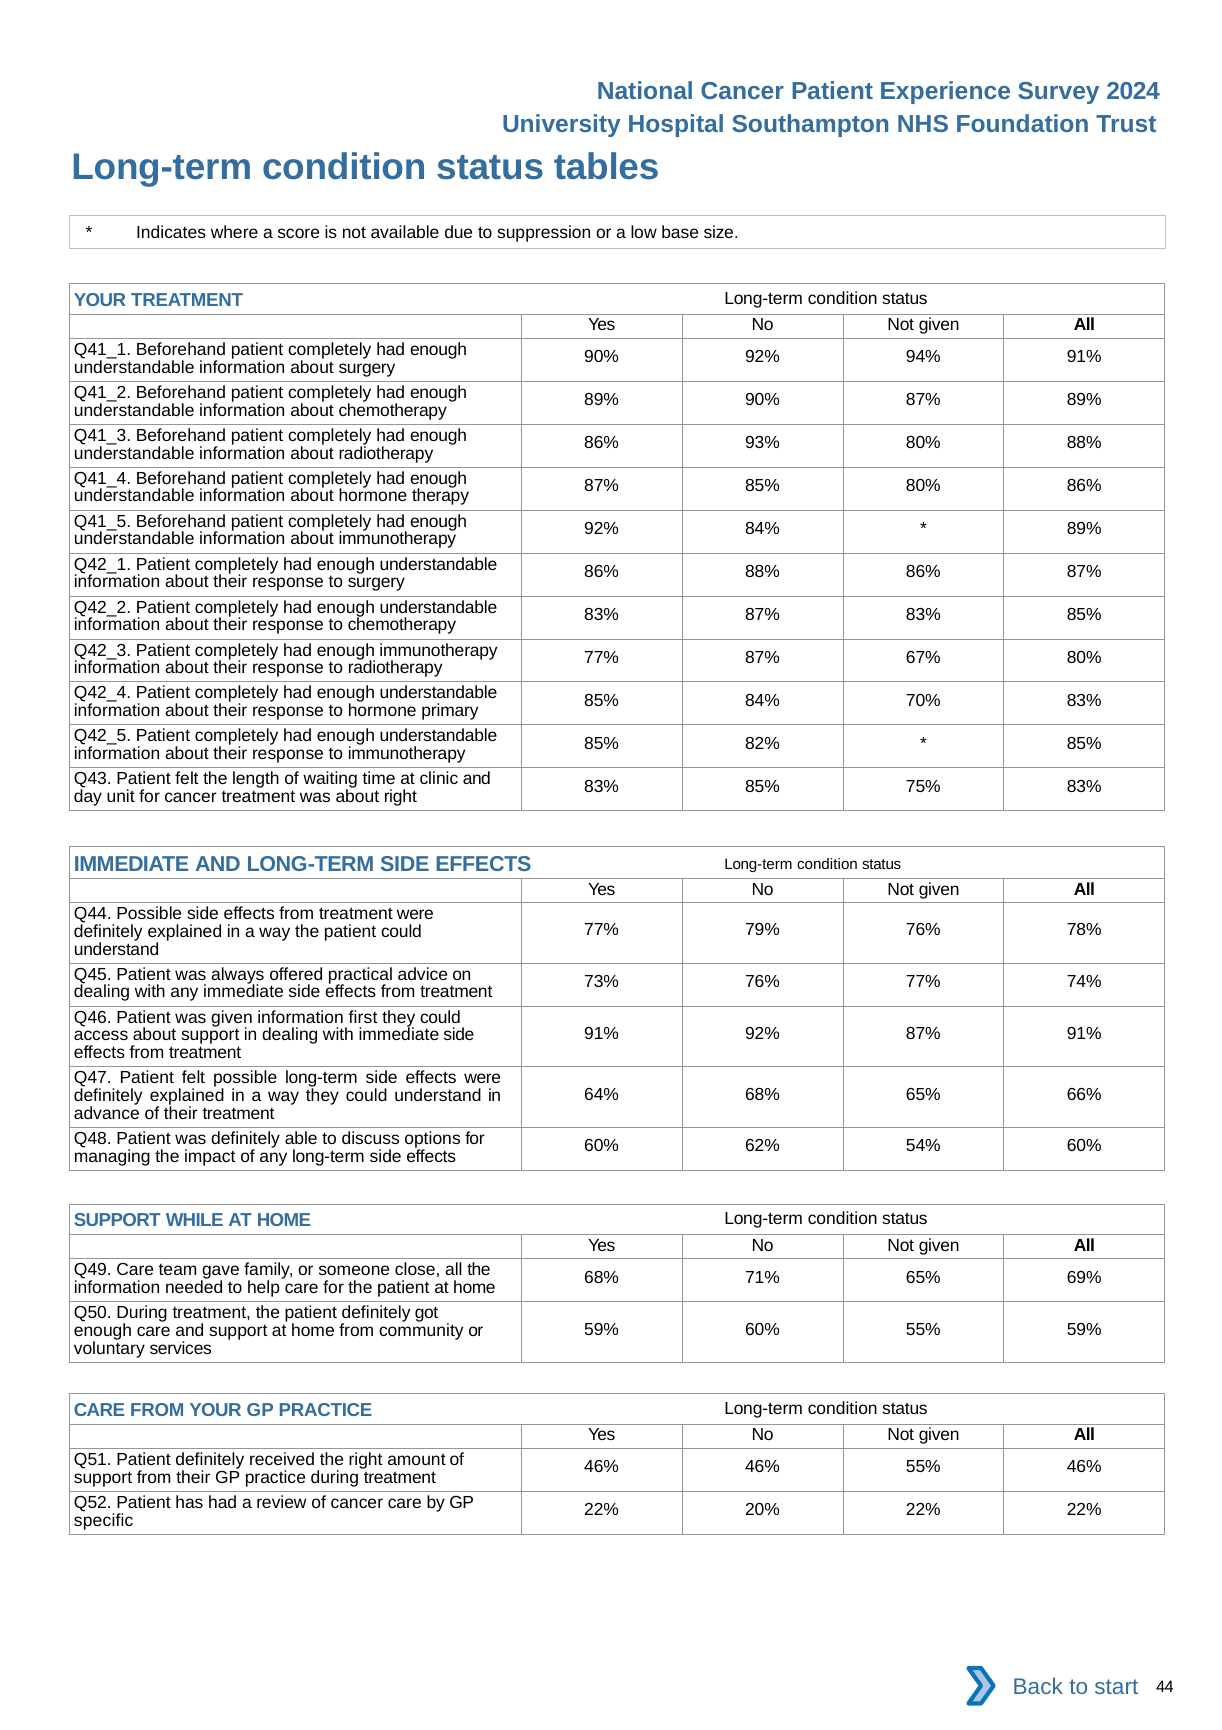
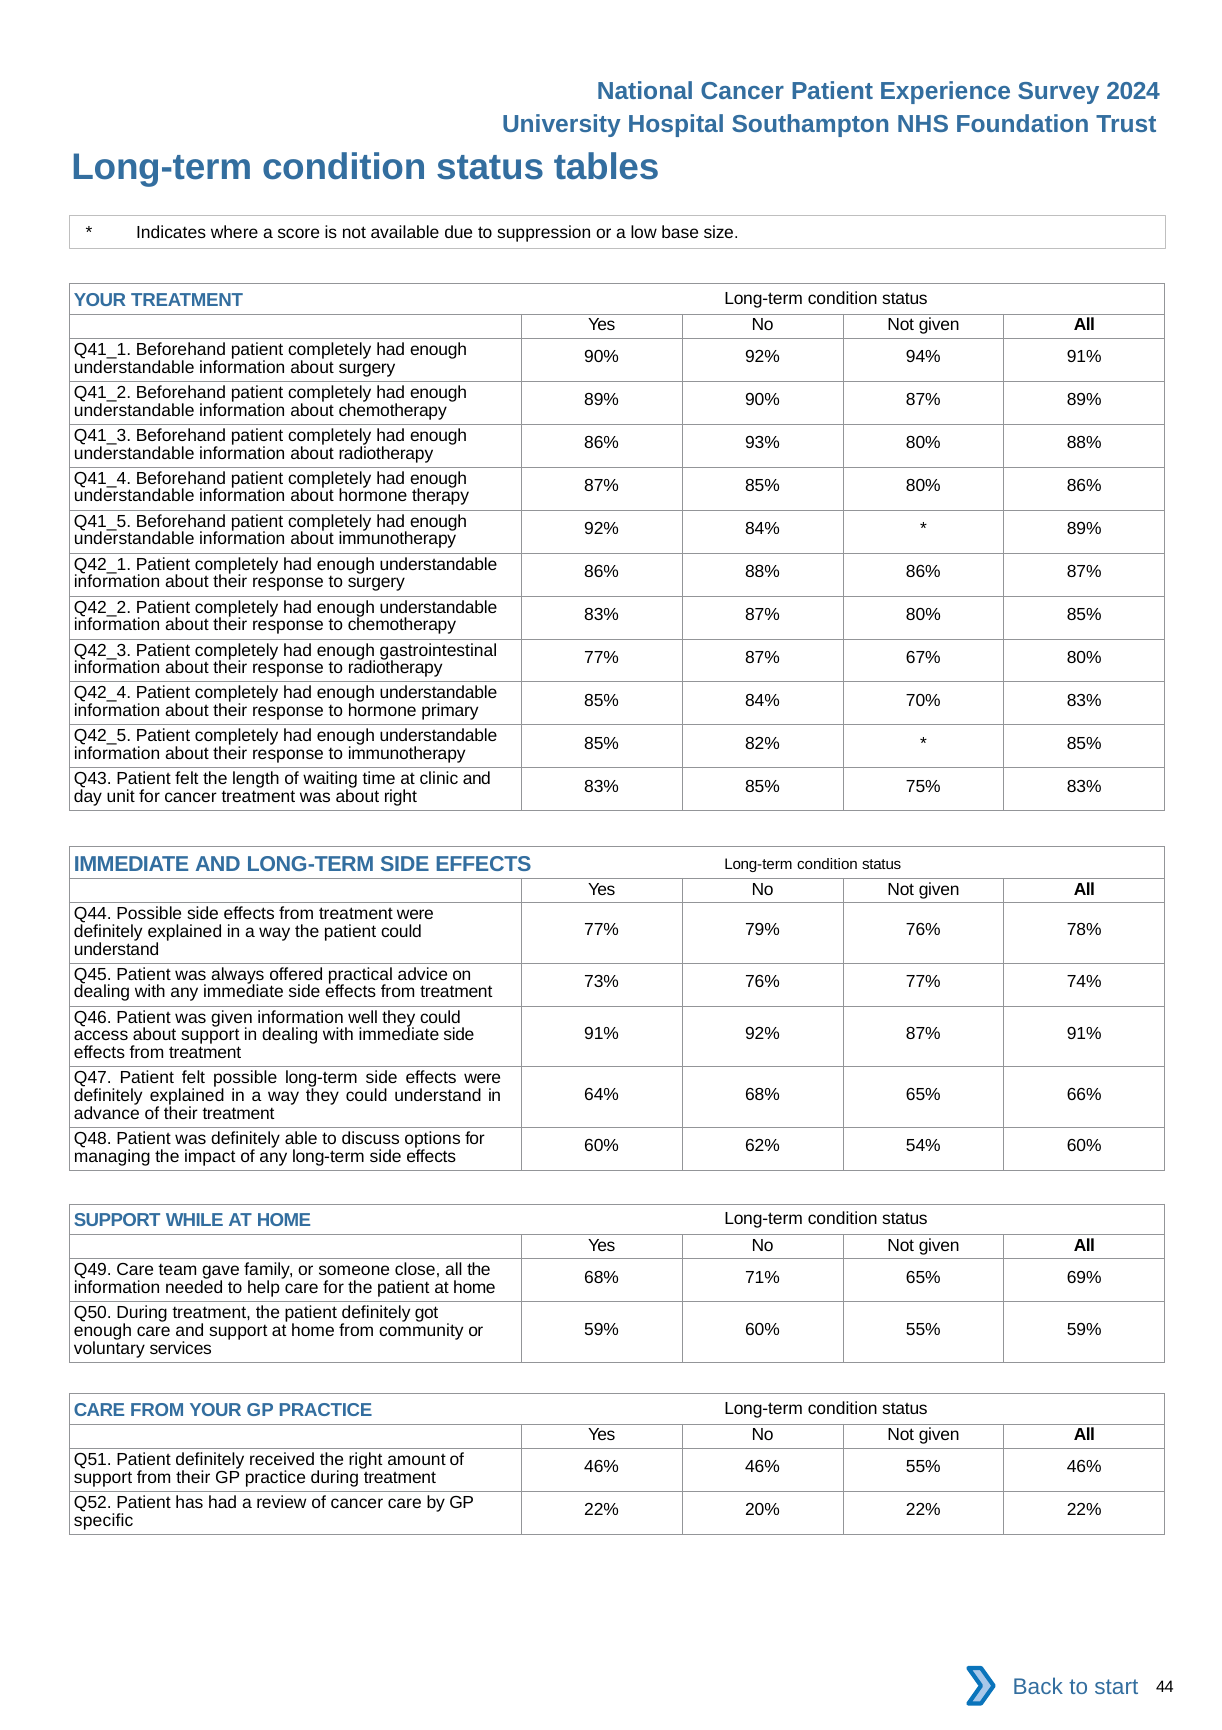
87% 83%: 83% -> 80%
enough immunotherapy: immunotherapy -> gastrointestinal
first: first -> well
